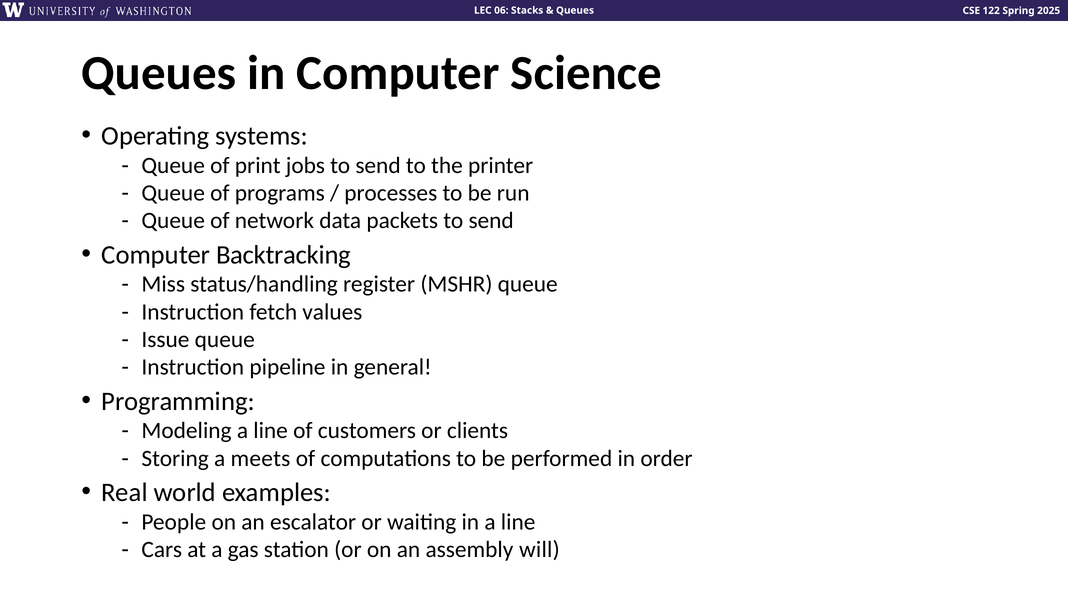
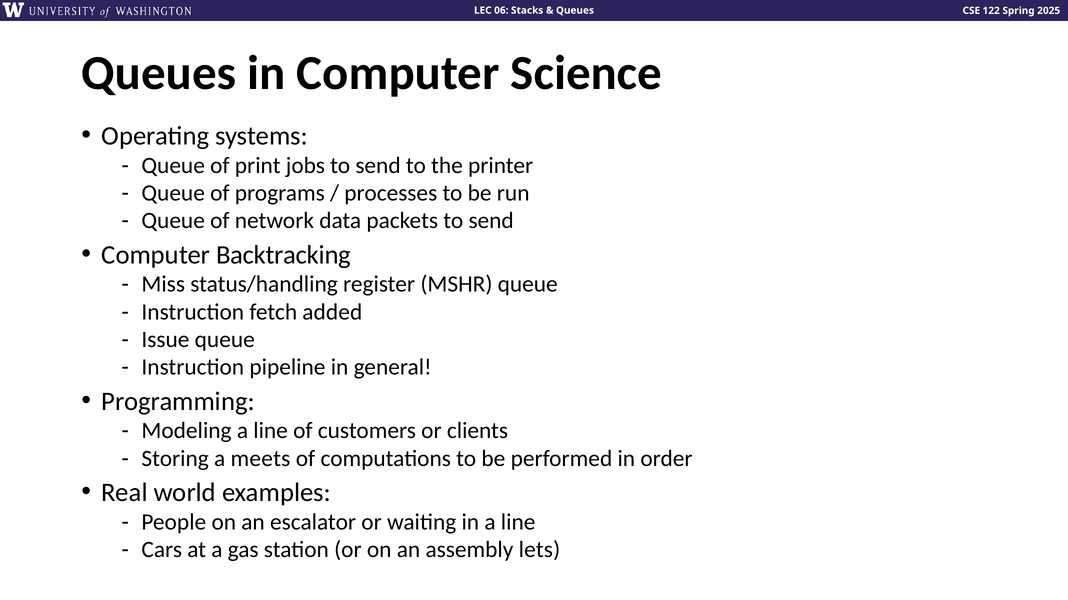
values: values -> added
will: will -> lets
